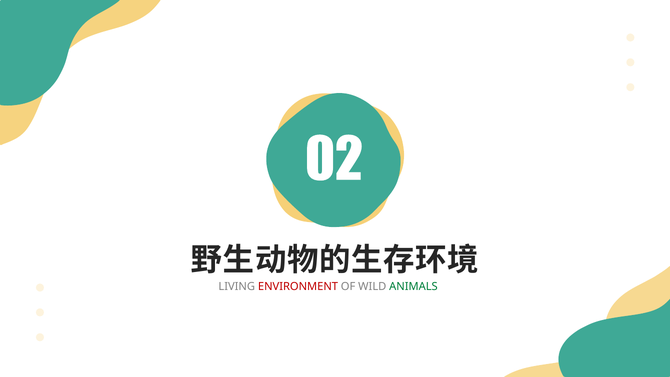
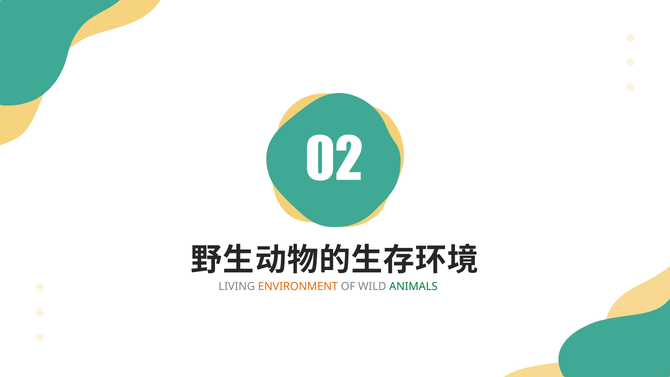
ENVIRONMENT colour: red -> orange
